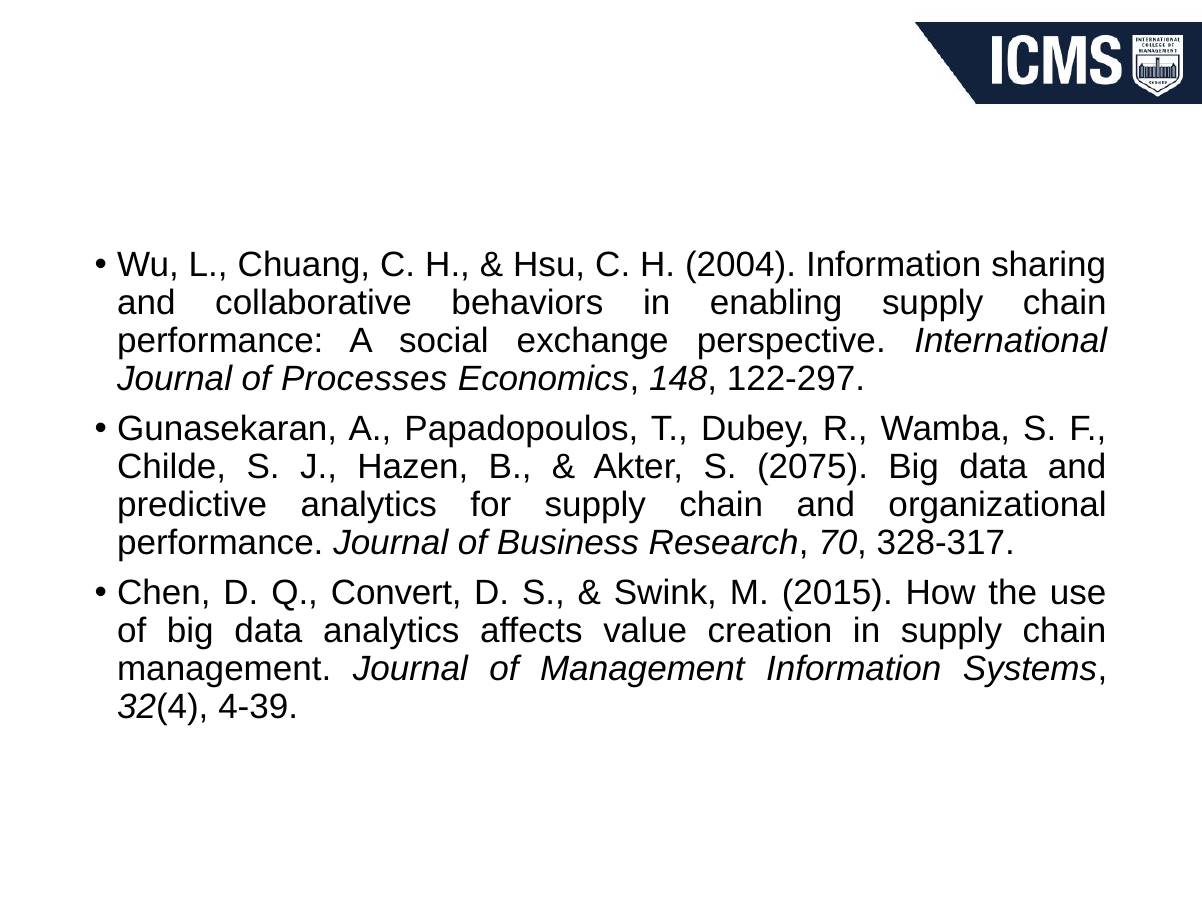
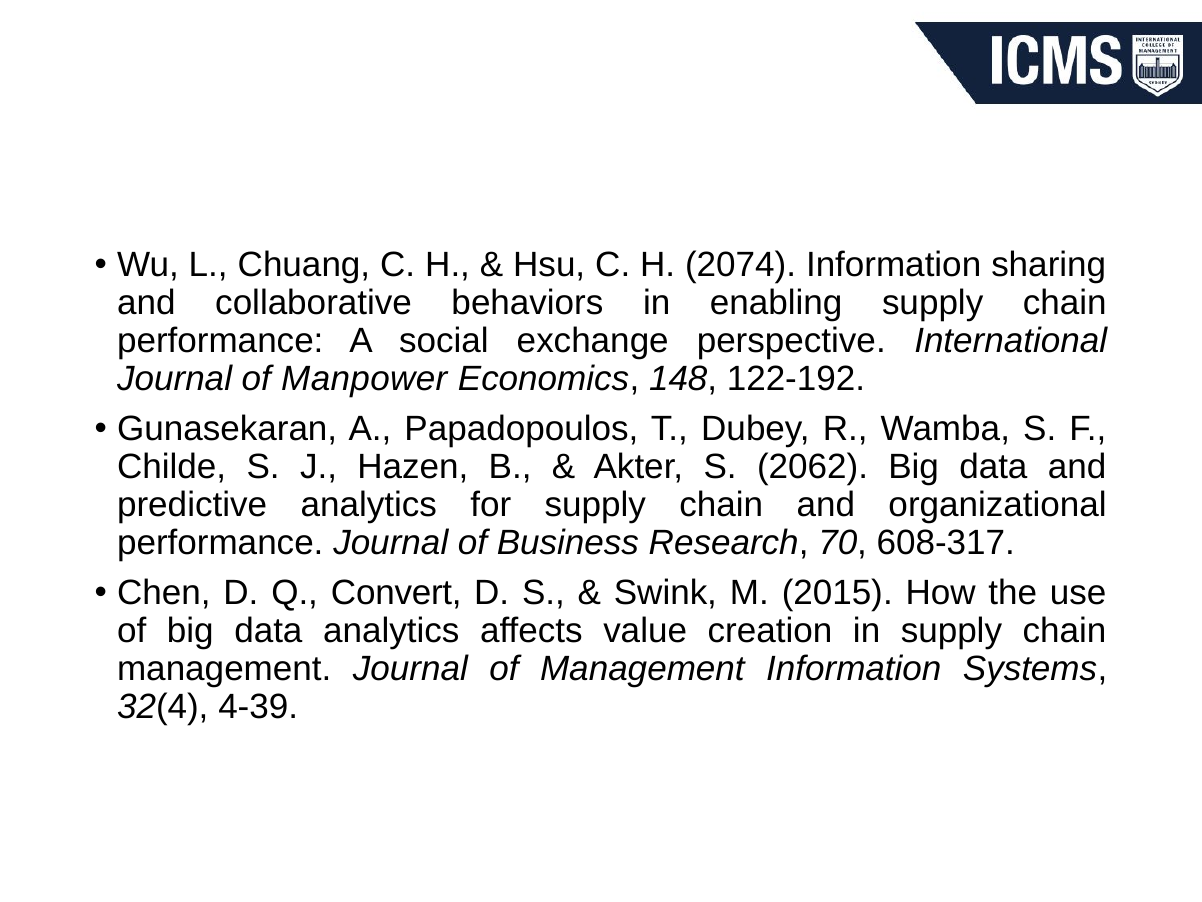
2004: 2004 -> 2074
Processes: Processes -> Manpower
122-297: 122-297 -> 122-192
2075: 2075 -> 2062
328-317: 328-317 -> 608-317
